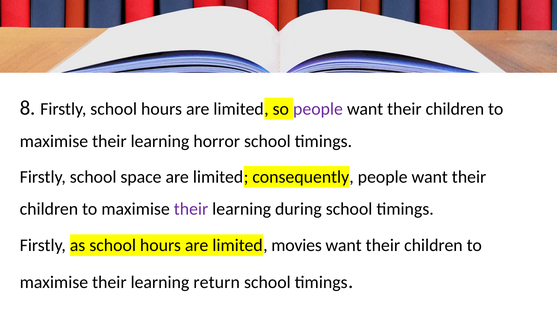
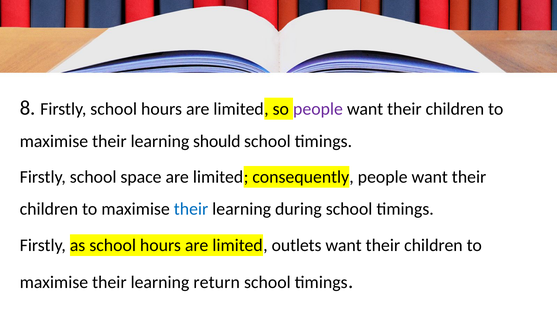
horror: horror -> should
their at (191, 209) colour: purple -> blue
movies: movies -> outlets
